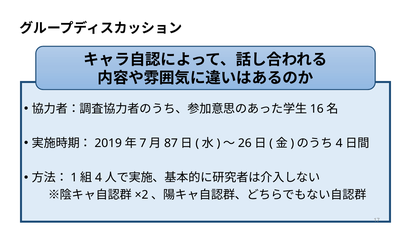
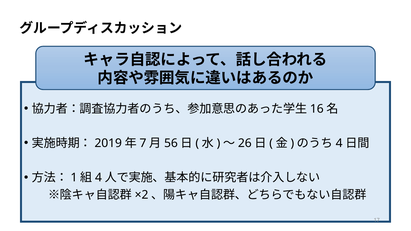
87: 87 -> 56
